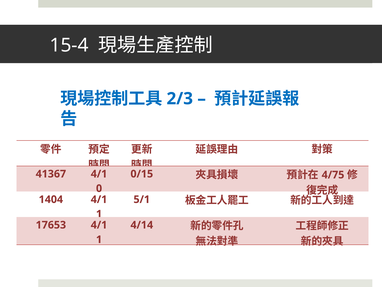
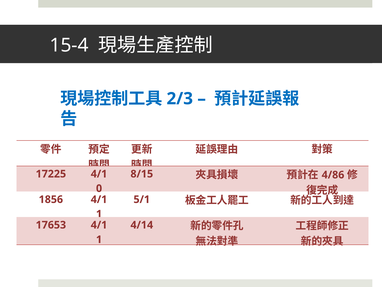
41367: 41367 -> 17225
0/15: 0/15 -> 8/15
4/75: 4/75 -> 4/86
1404: 1404 -> 1856
